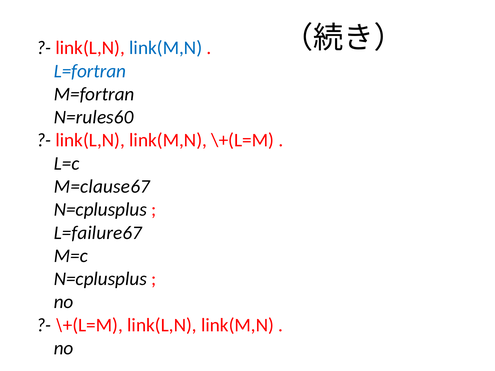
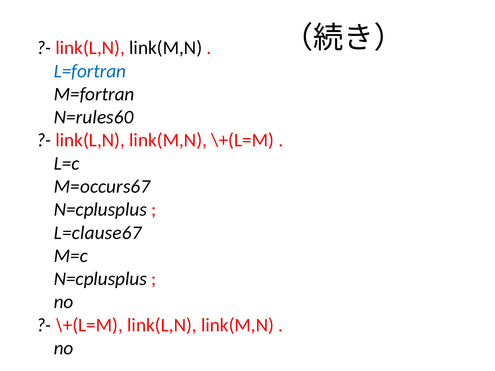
link(M,N at (166, 48) colour: blue -> black
M=clause67: M=clause67 -> M=occurs67
L=failure67: L=failure67 -> L=clause67
